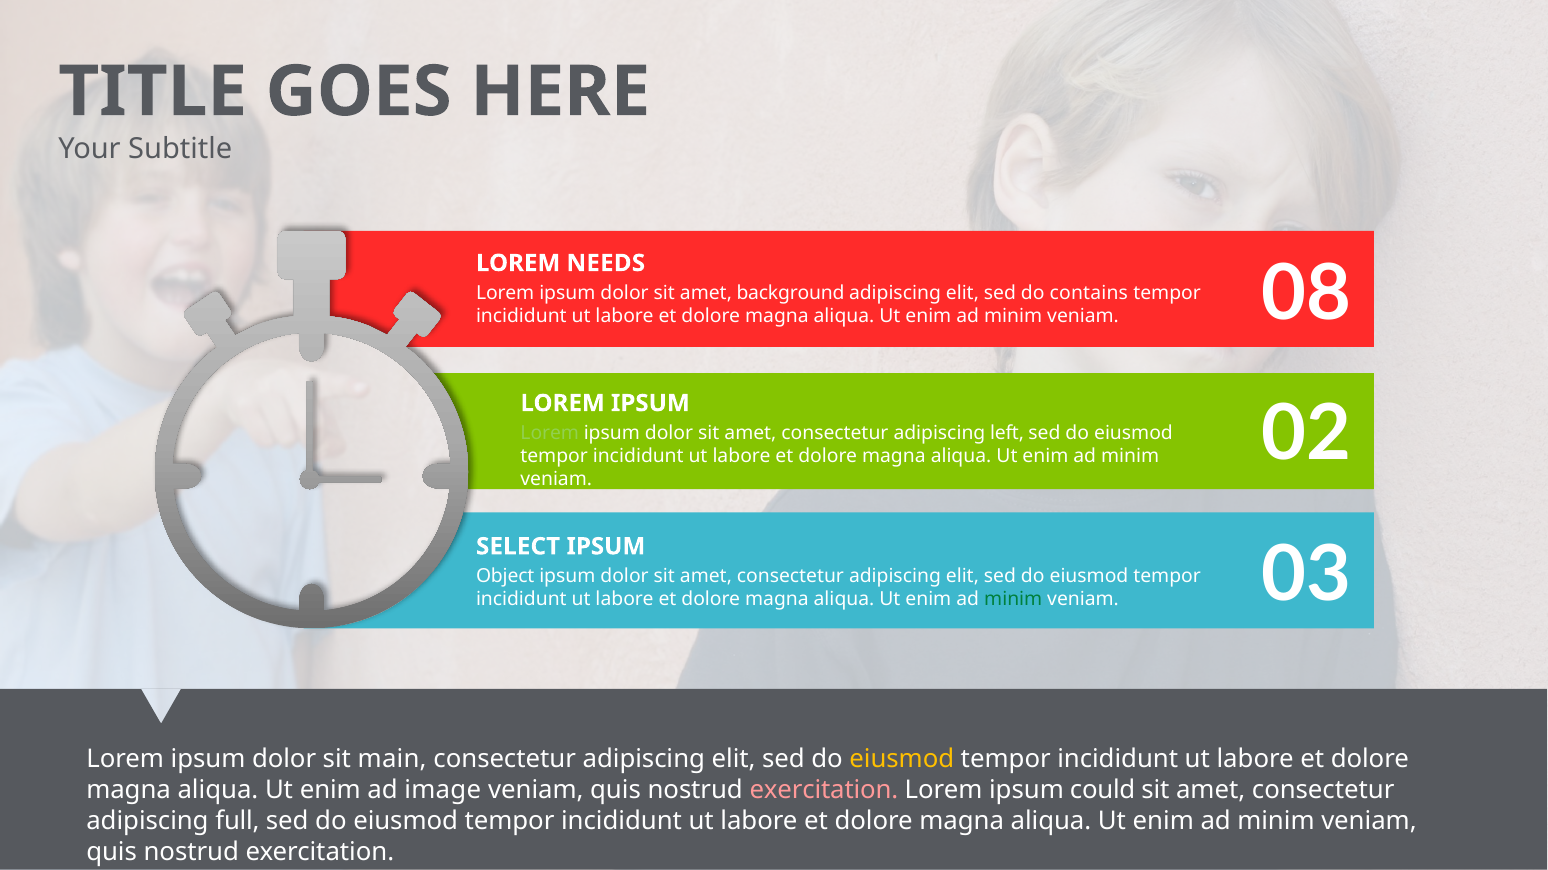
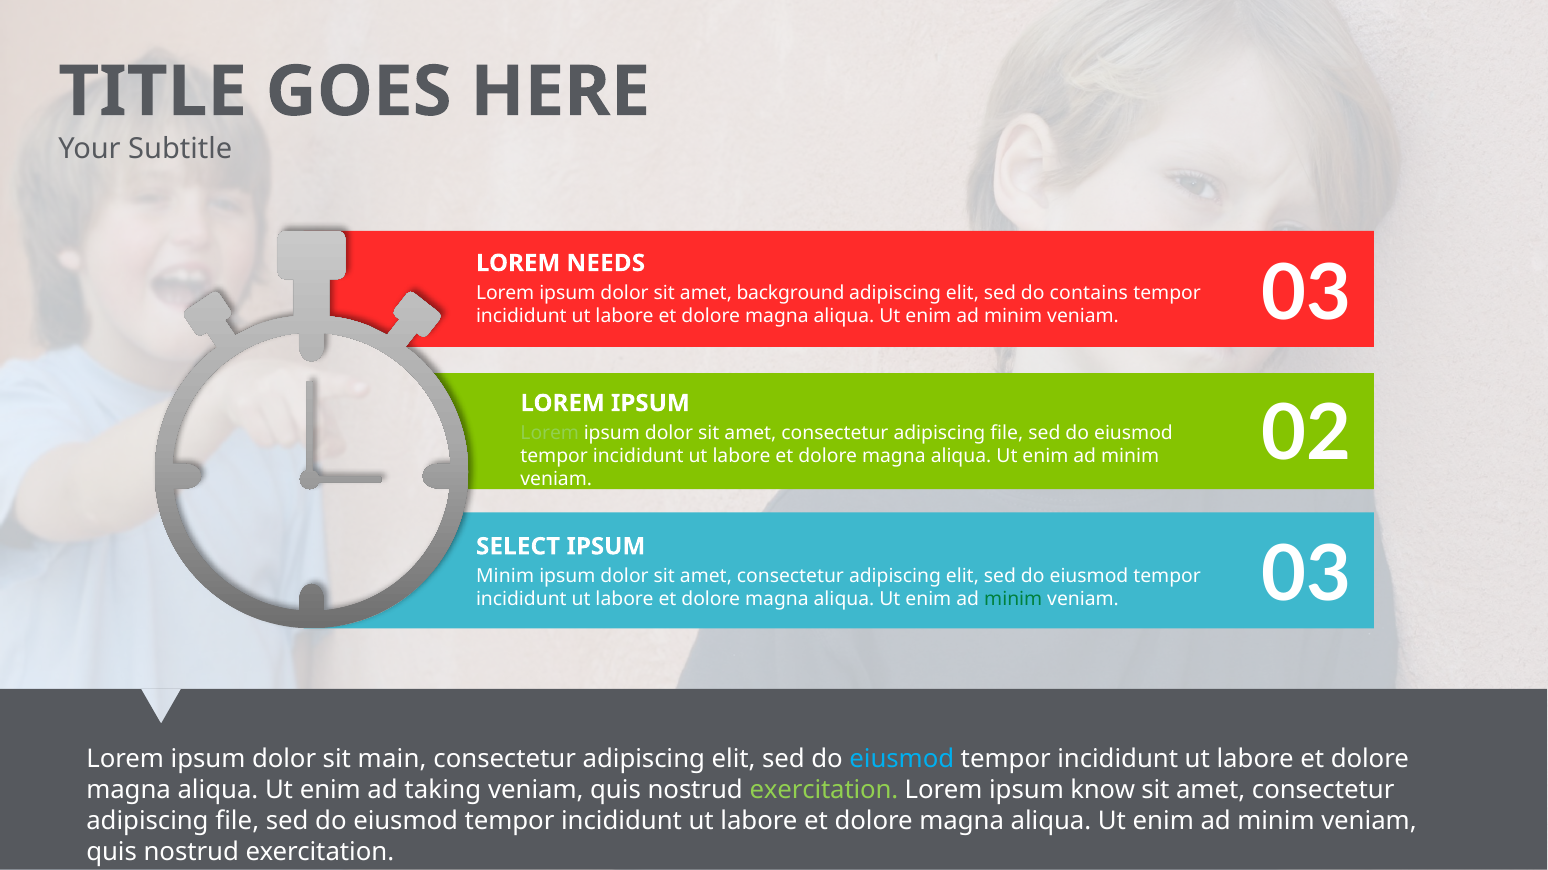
veniam 08: 08 -> 03
left at (1007, 433): left -> file
Object at (505, 577): Object -> Minim
eiusmod at (902, 760) colour: yellow -> light blue
image: image -> taking
exercitation at (824, 791) colour: pink -> light green
could: could -> know
full at (237, 822): full -> file
